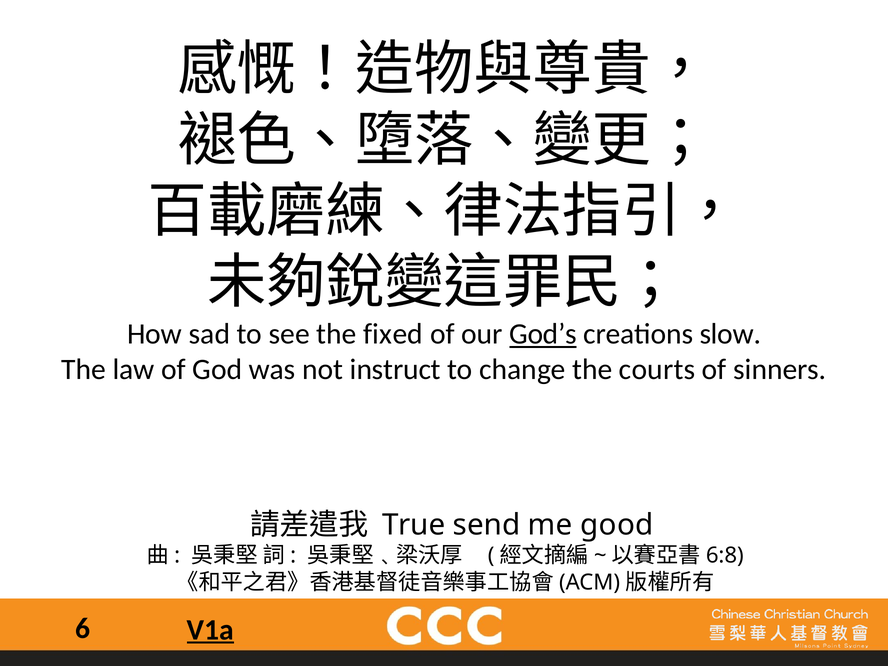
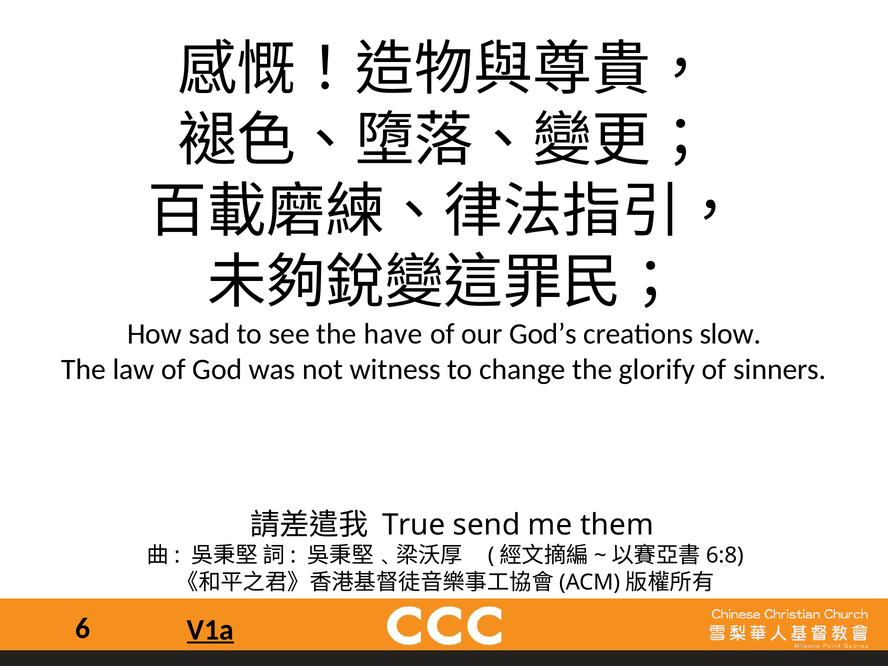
fixed: fixed -> have
God’s underline: present -> none
instruct: instruct -> witness
courts: courts -> glorify
good: good -> them
